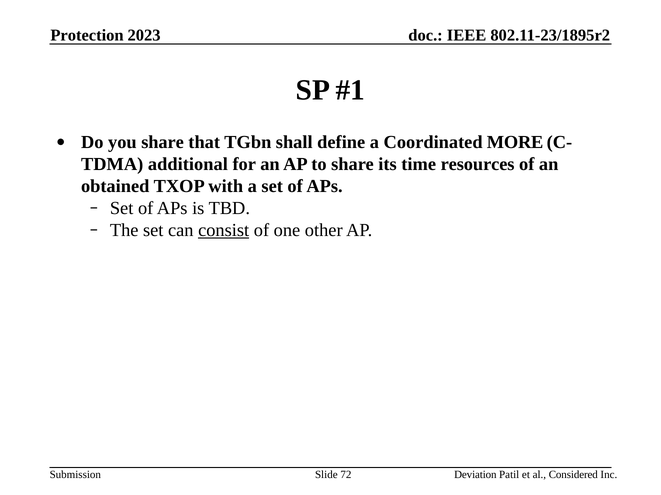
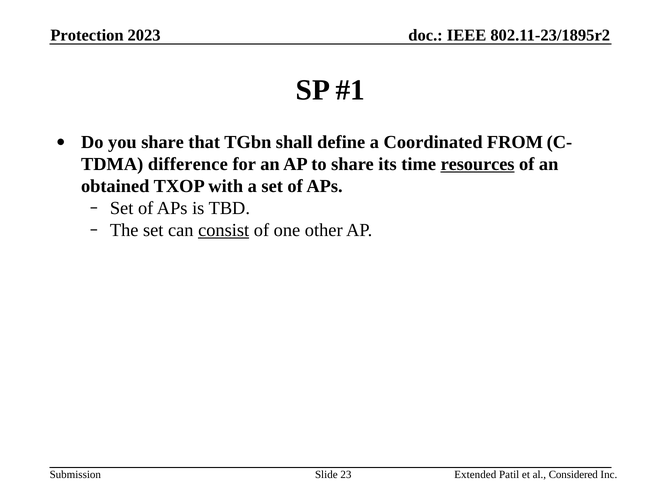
MORE: MORE -> FROM
additional: additional -> difference
resources underline: none -> present
72: 72 -> 23
Deviation: Deviation -> Extended
